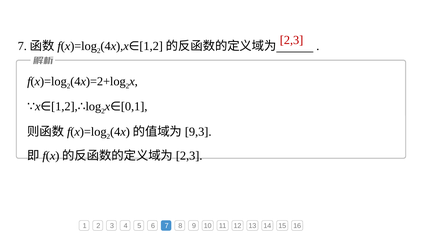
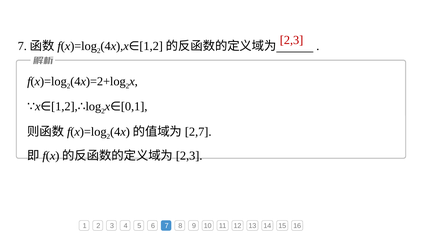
9,3: 9,3 -> 2,7
